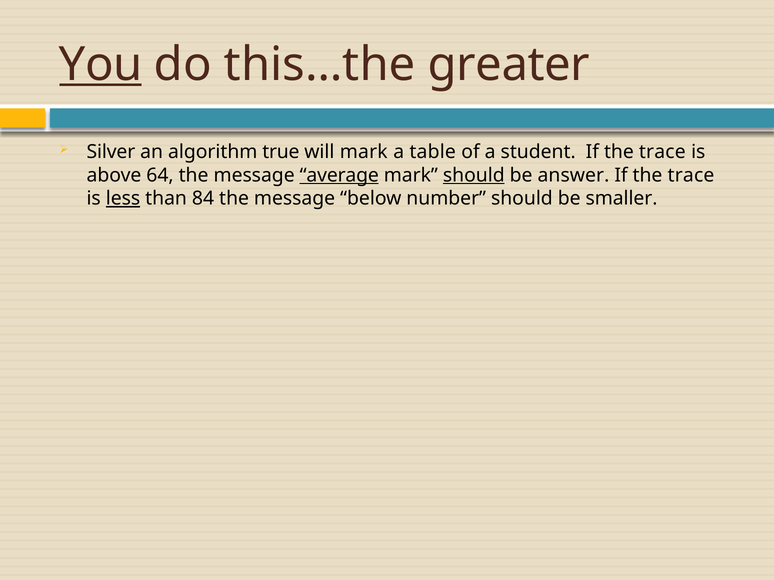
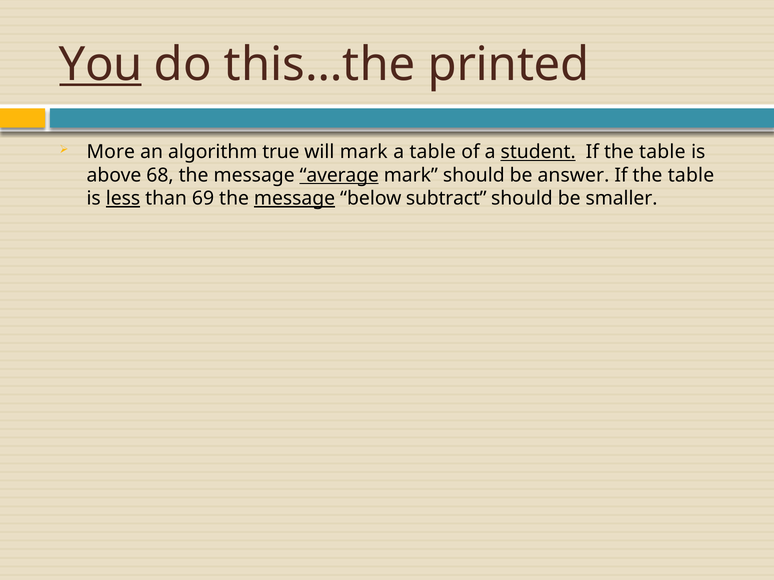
greater: greater -> printed
Silver: Silver -> More
student underline: none -> present
trace at (662, 152): trace -> table
64: 64 -> 68
should at (474, 175) underline: present -> none
trace at (691, 175): trace -> table
84: 84 -> 69
message at (295, 199) underline: none -> present
number: number -> subtract
